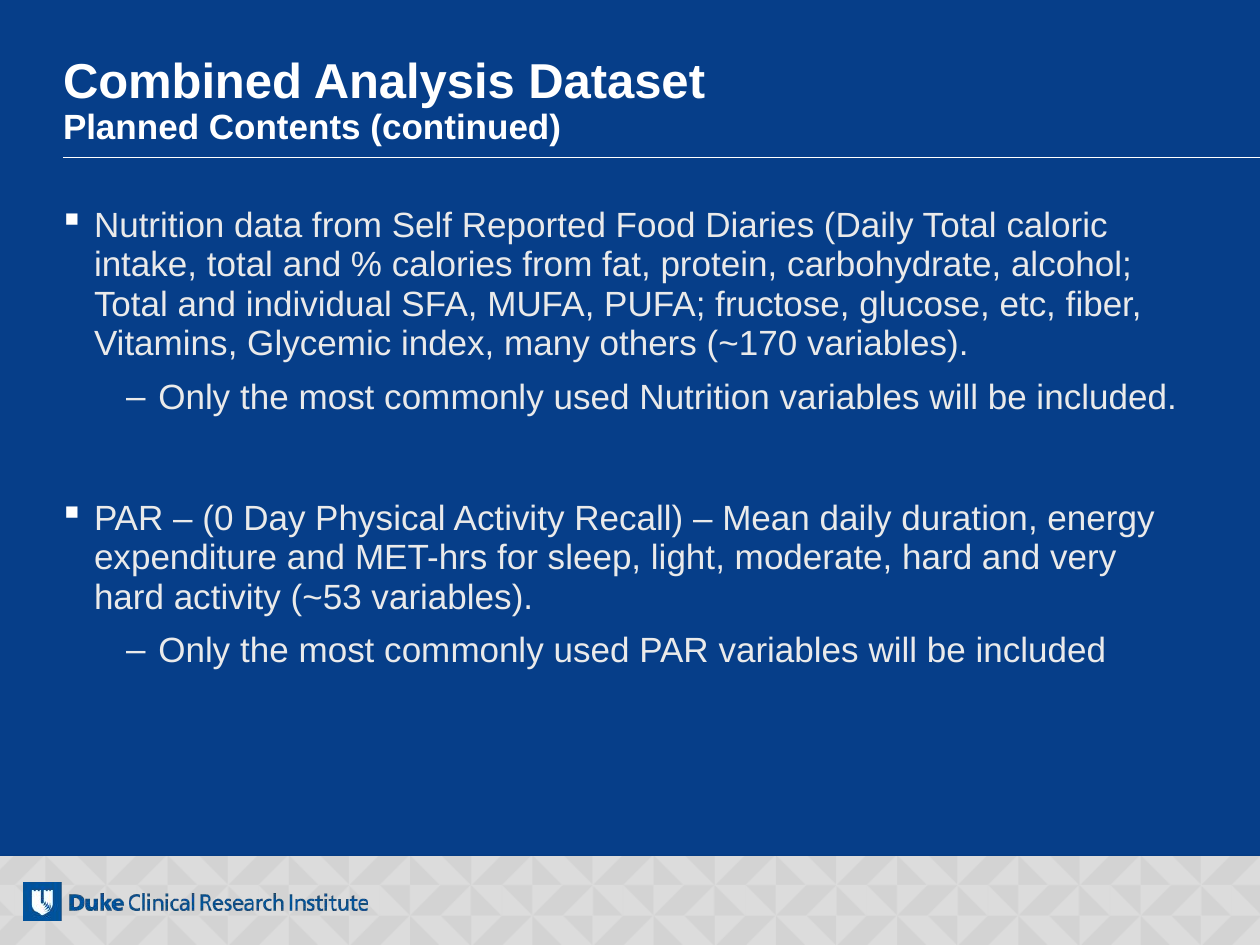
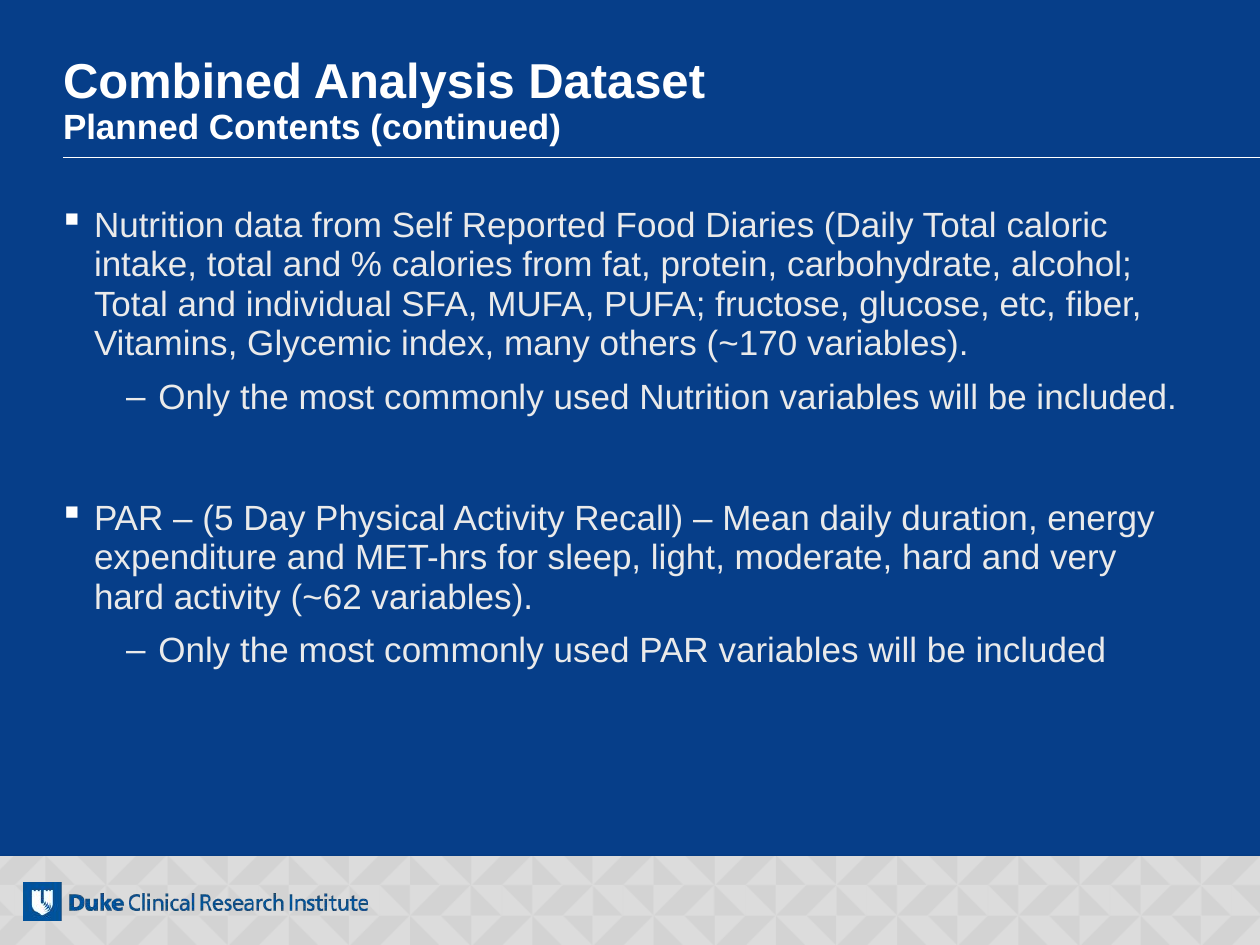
0: 0 -> 5
~53: ~53 -> ~62
